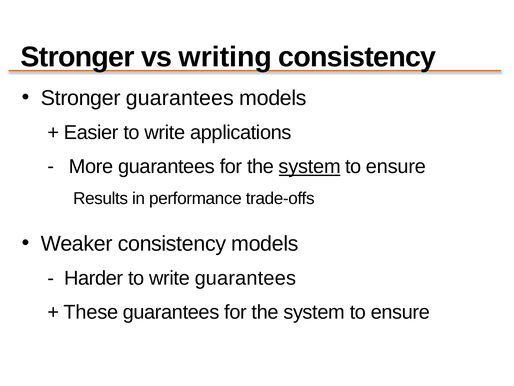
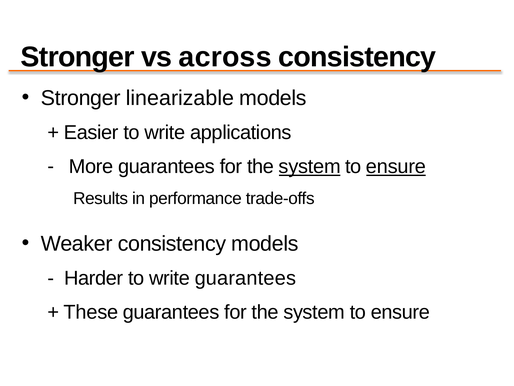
writing: writing -> across
Stronger guarantees: guarantees -> linearizable
ensure at (396, 166) underline: none -> present
